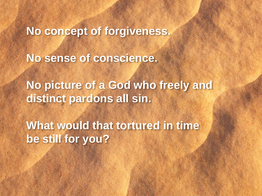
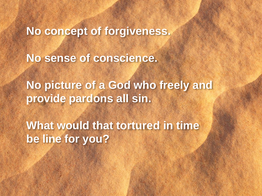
distinct: distinct -> provide
still: still -> line
